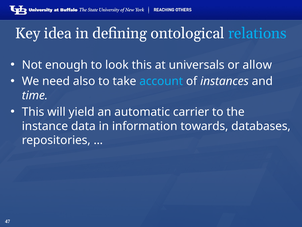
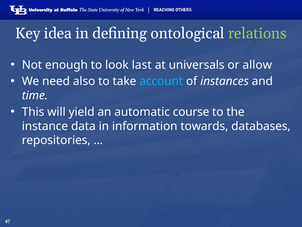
relations colour: light blue -> light green
look this: this -> last
carrier: carrier -> course
